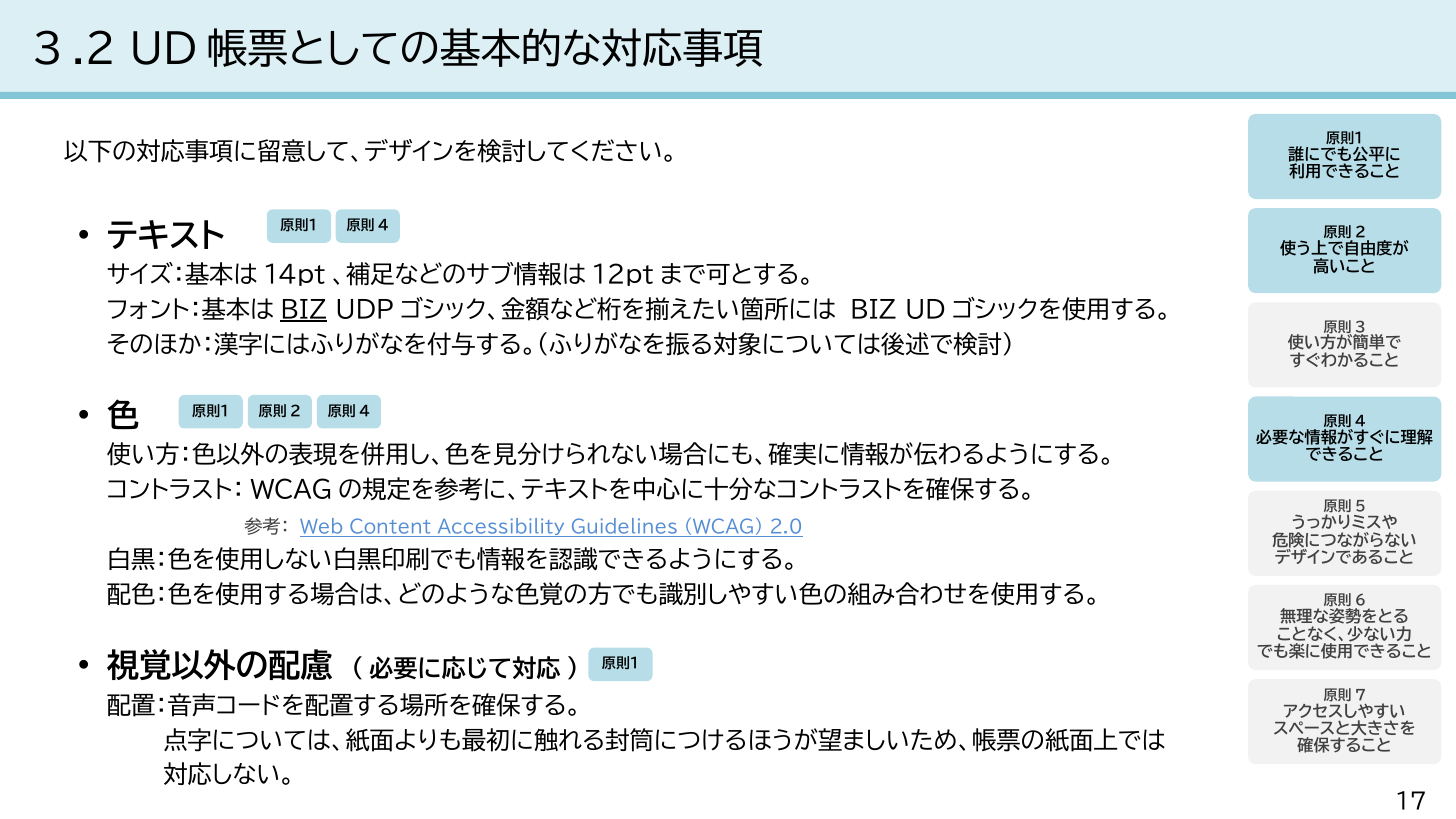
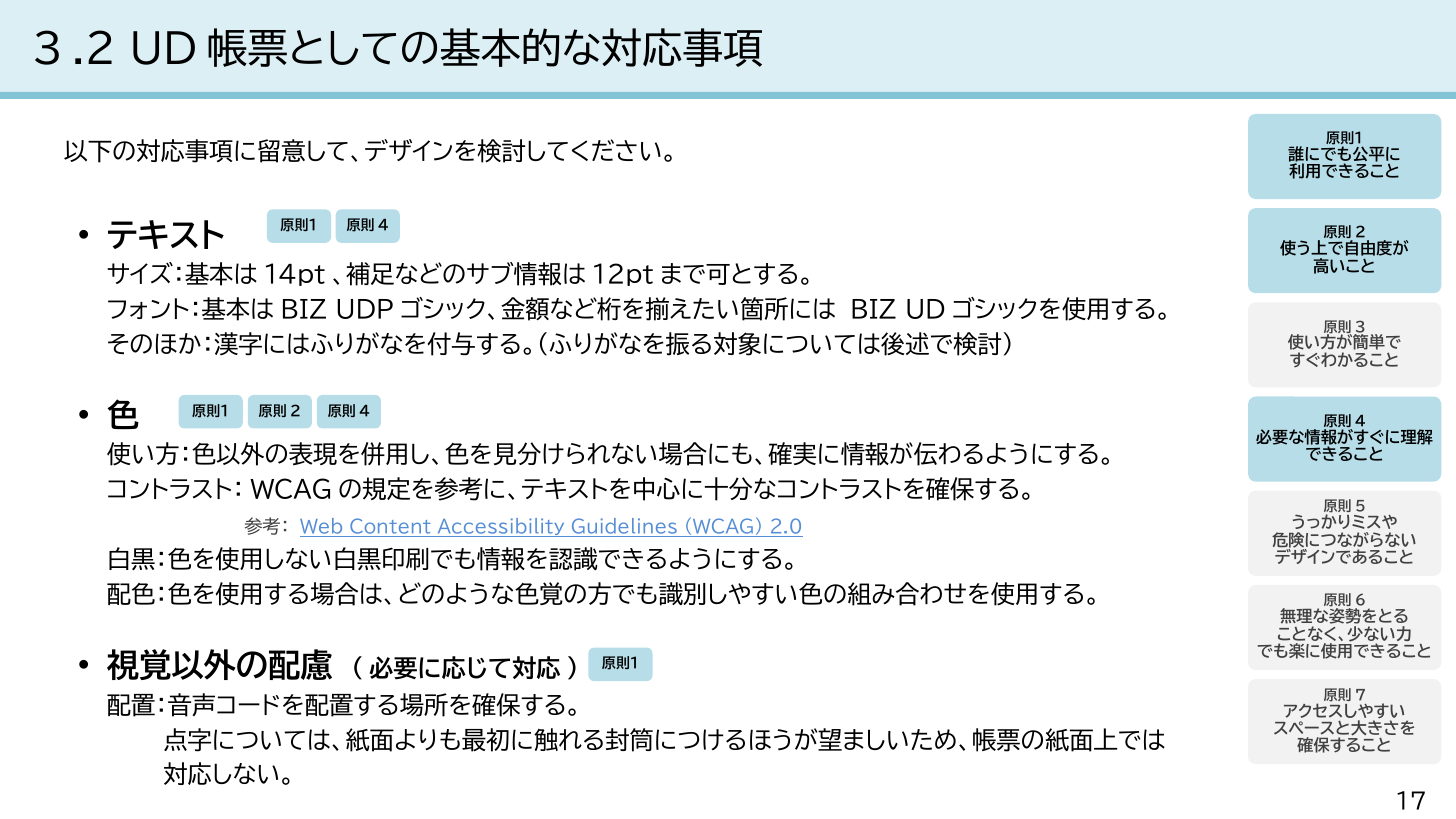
BIZ at (304, 310) underline: present -> none
